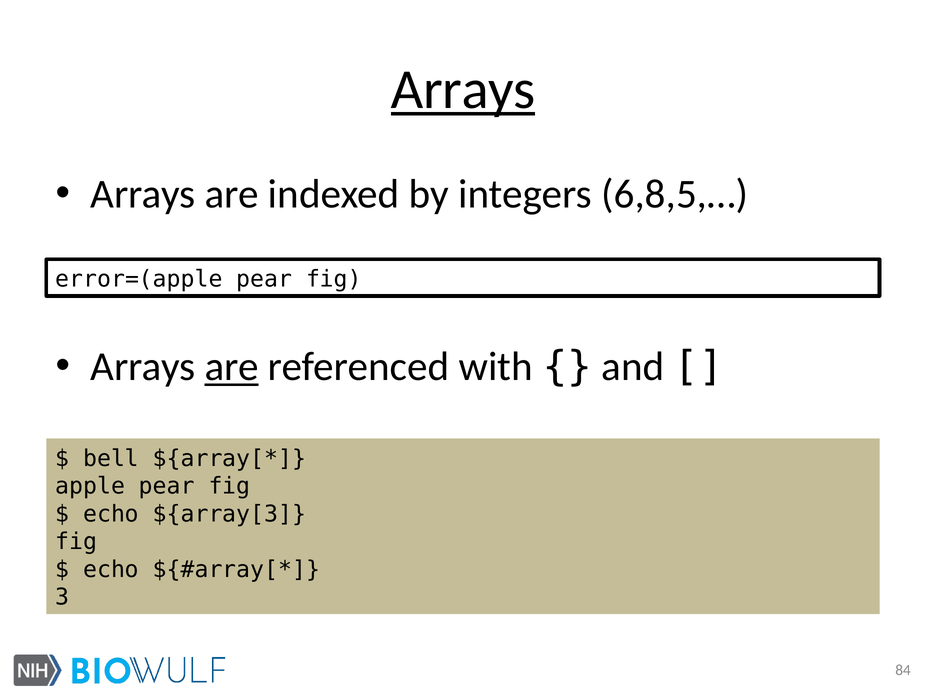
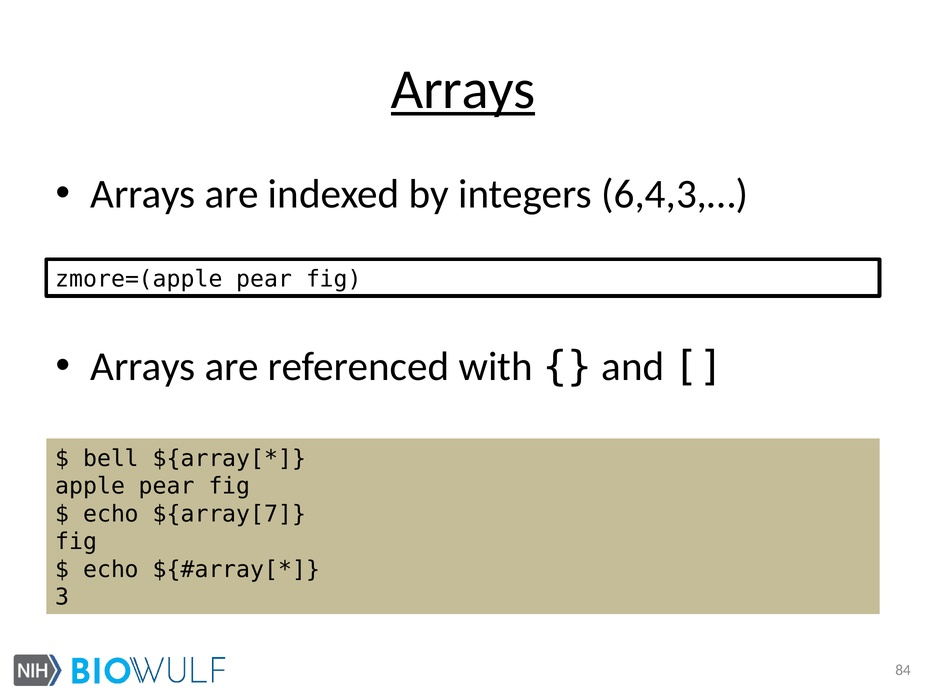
6,8,5,…: 6,8,5,… -> 6,4,3,…
error=(apple: error=(apple -> zmore=(apple
are at (232, 367) underline: present -> none
${array[3: ${array[3 -> ${array[7
